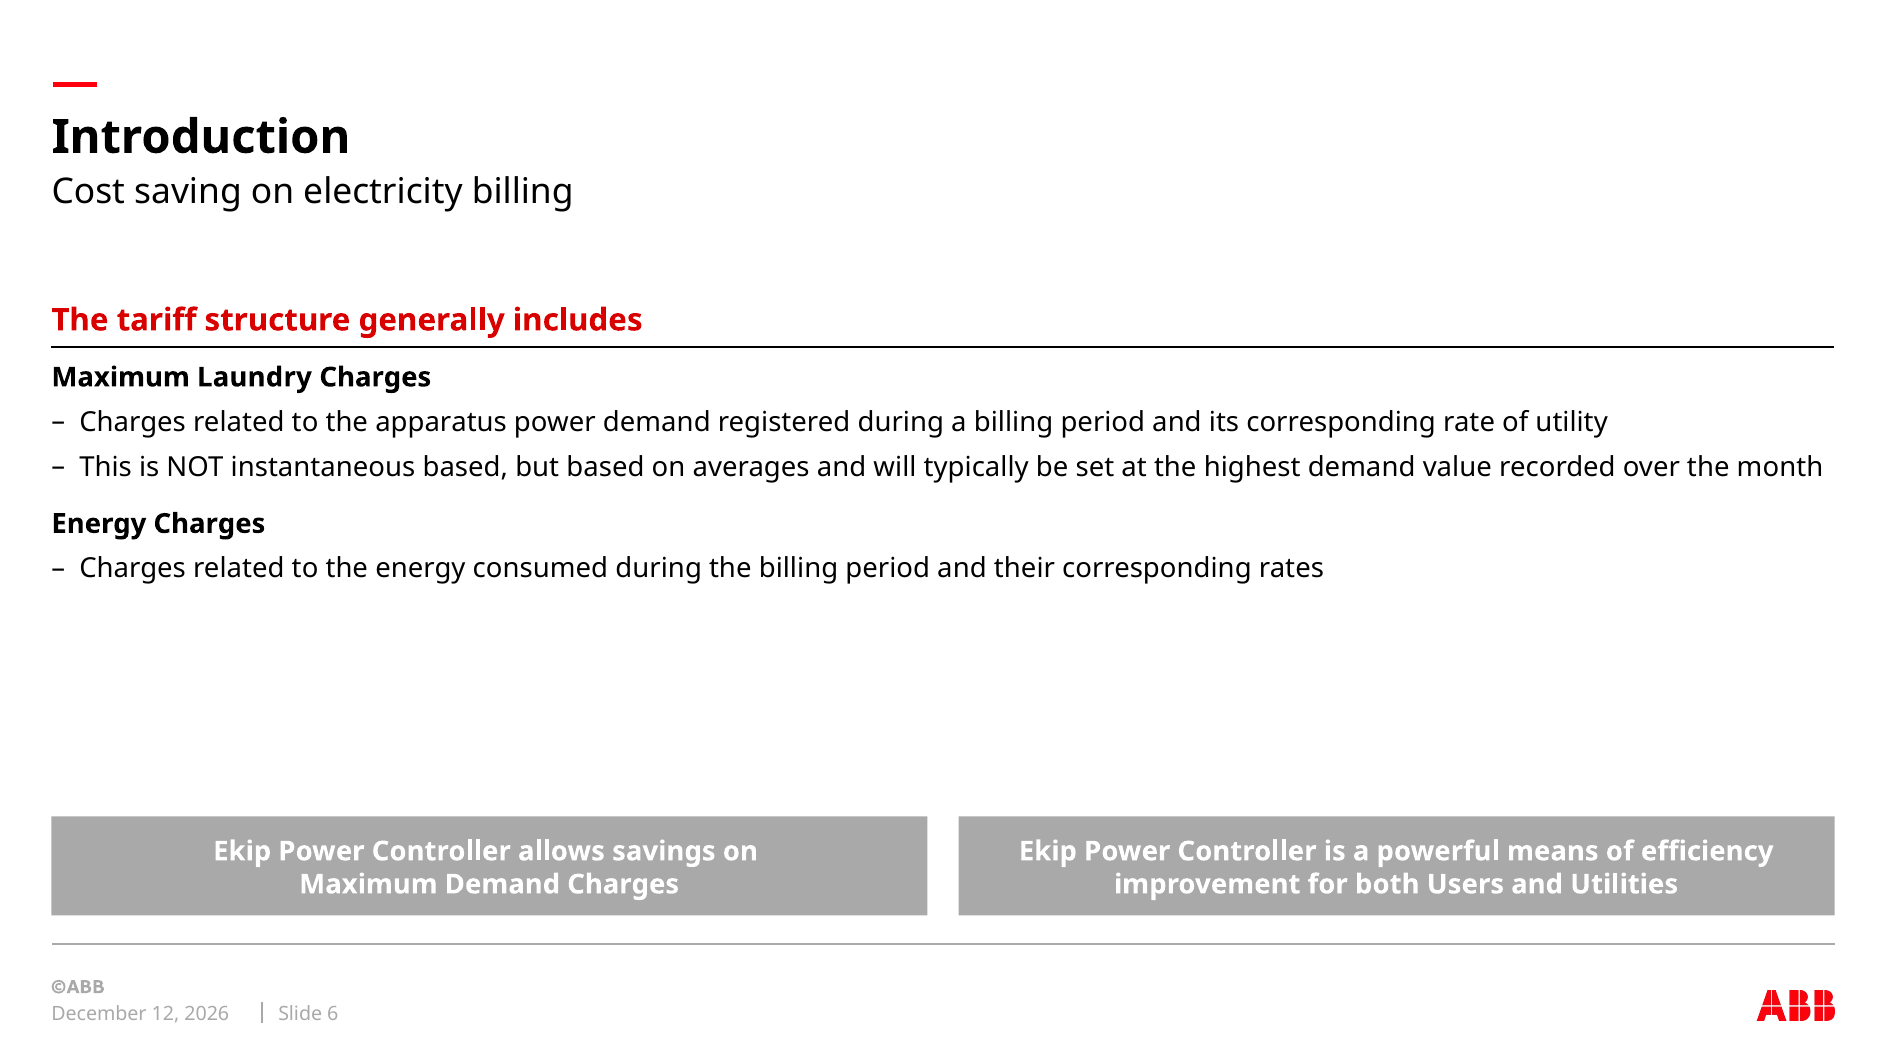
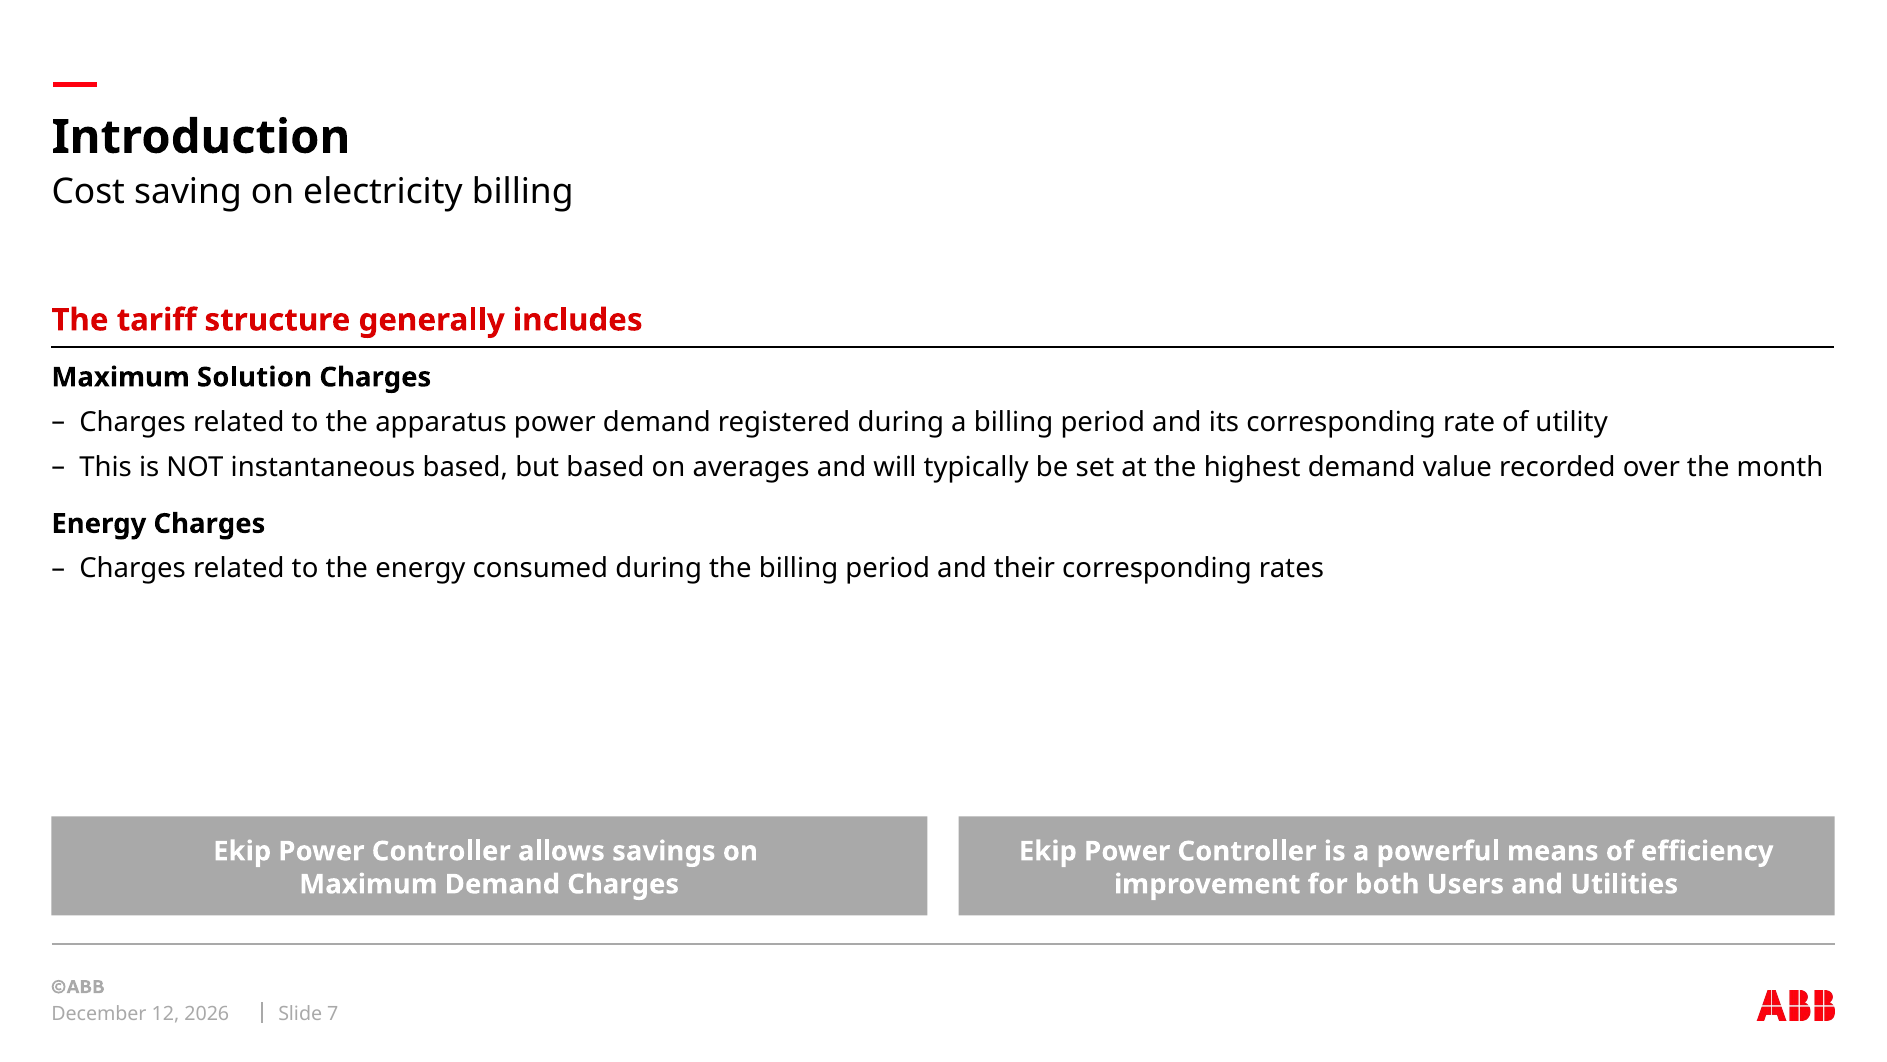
Laundry: Laundry -> Solution
6: 6 -> 7
